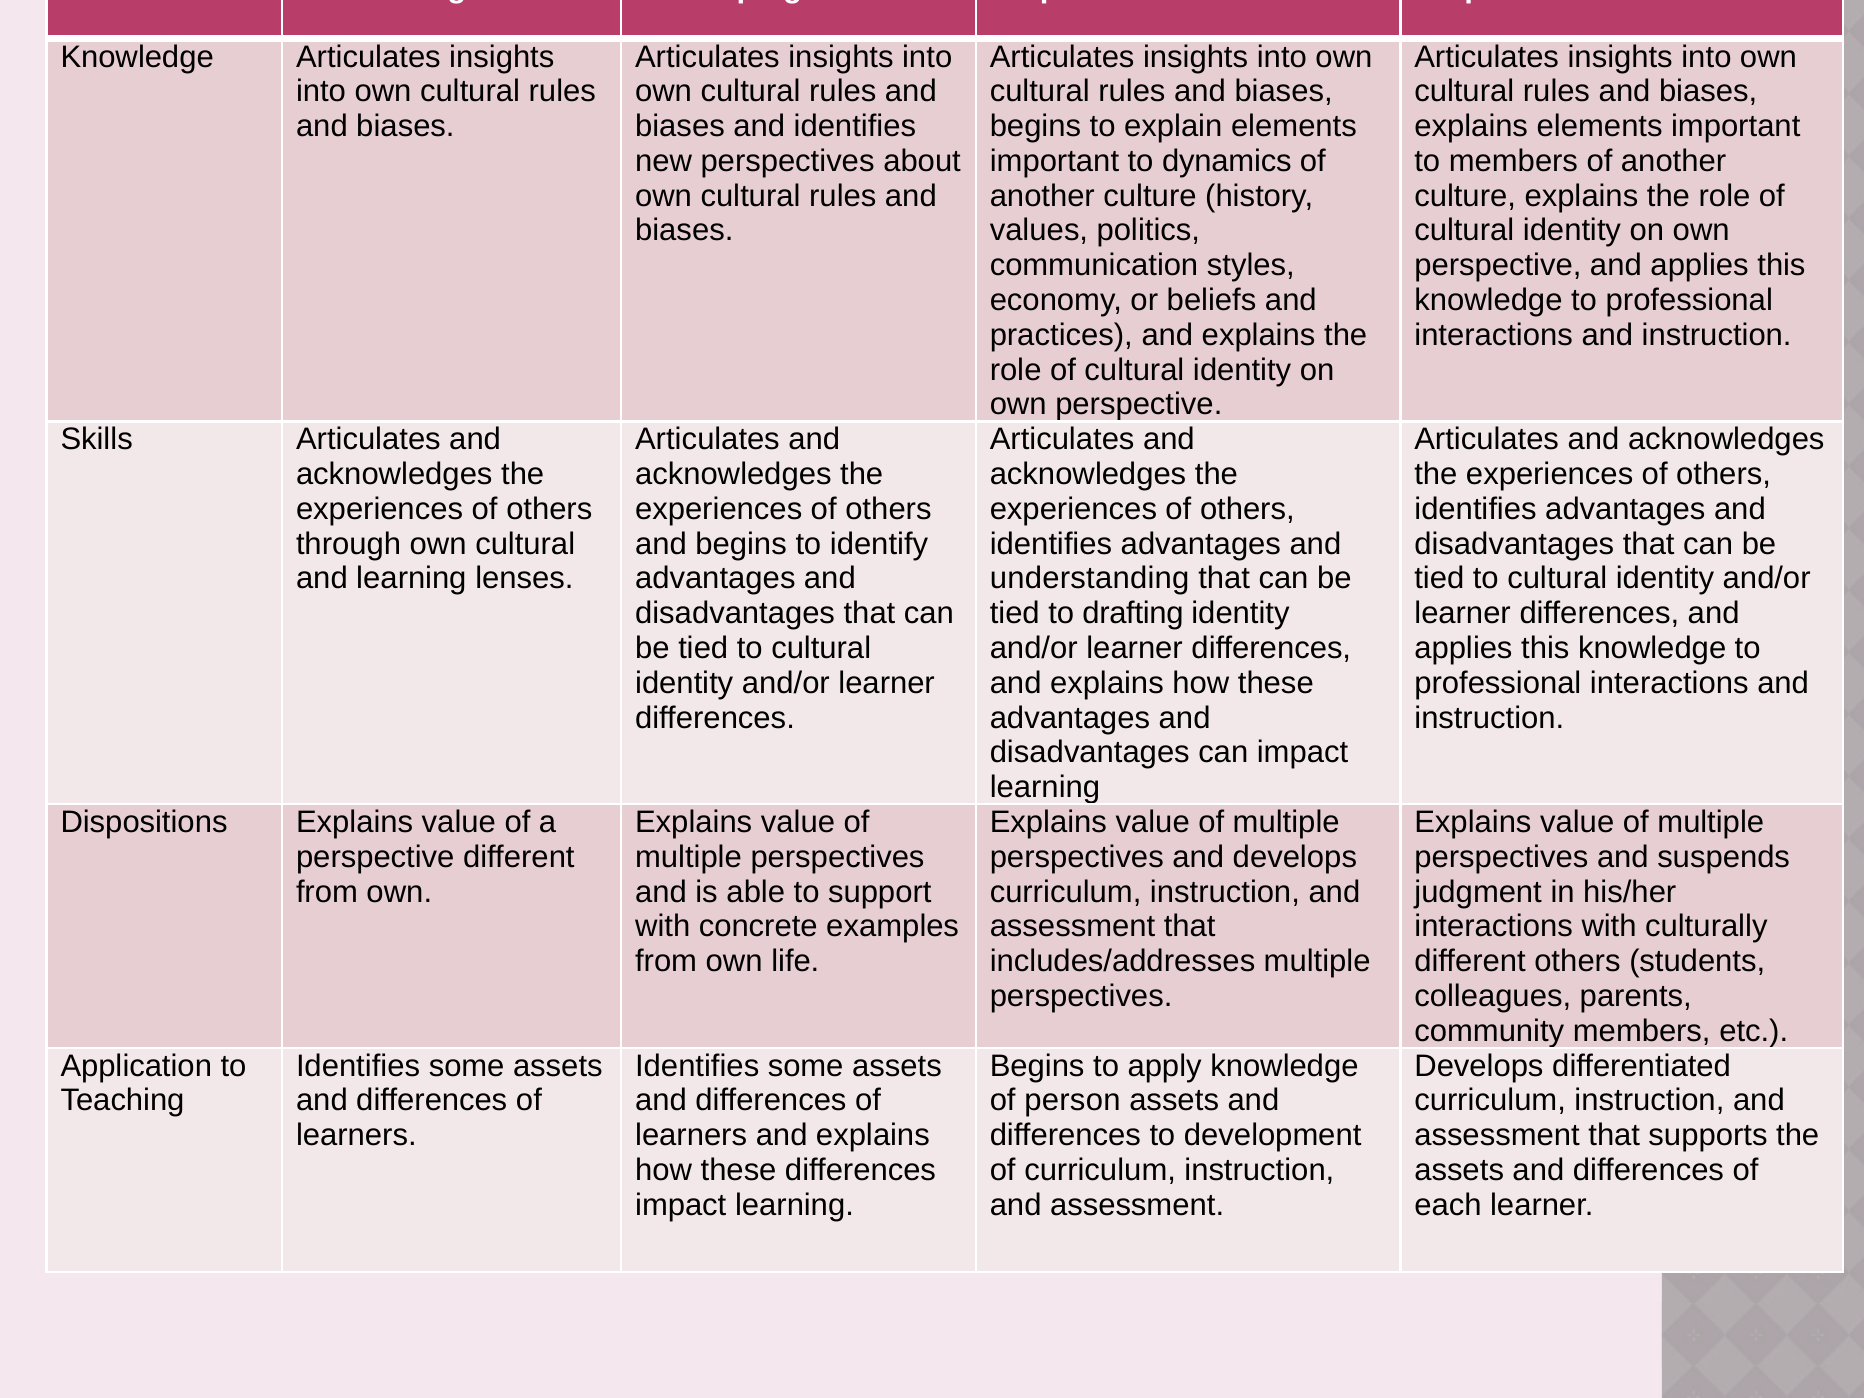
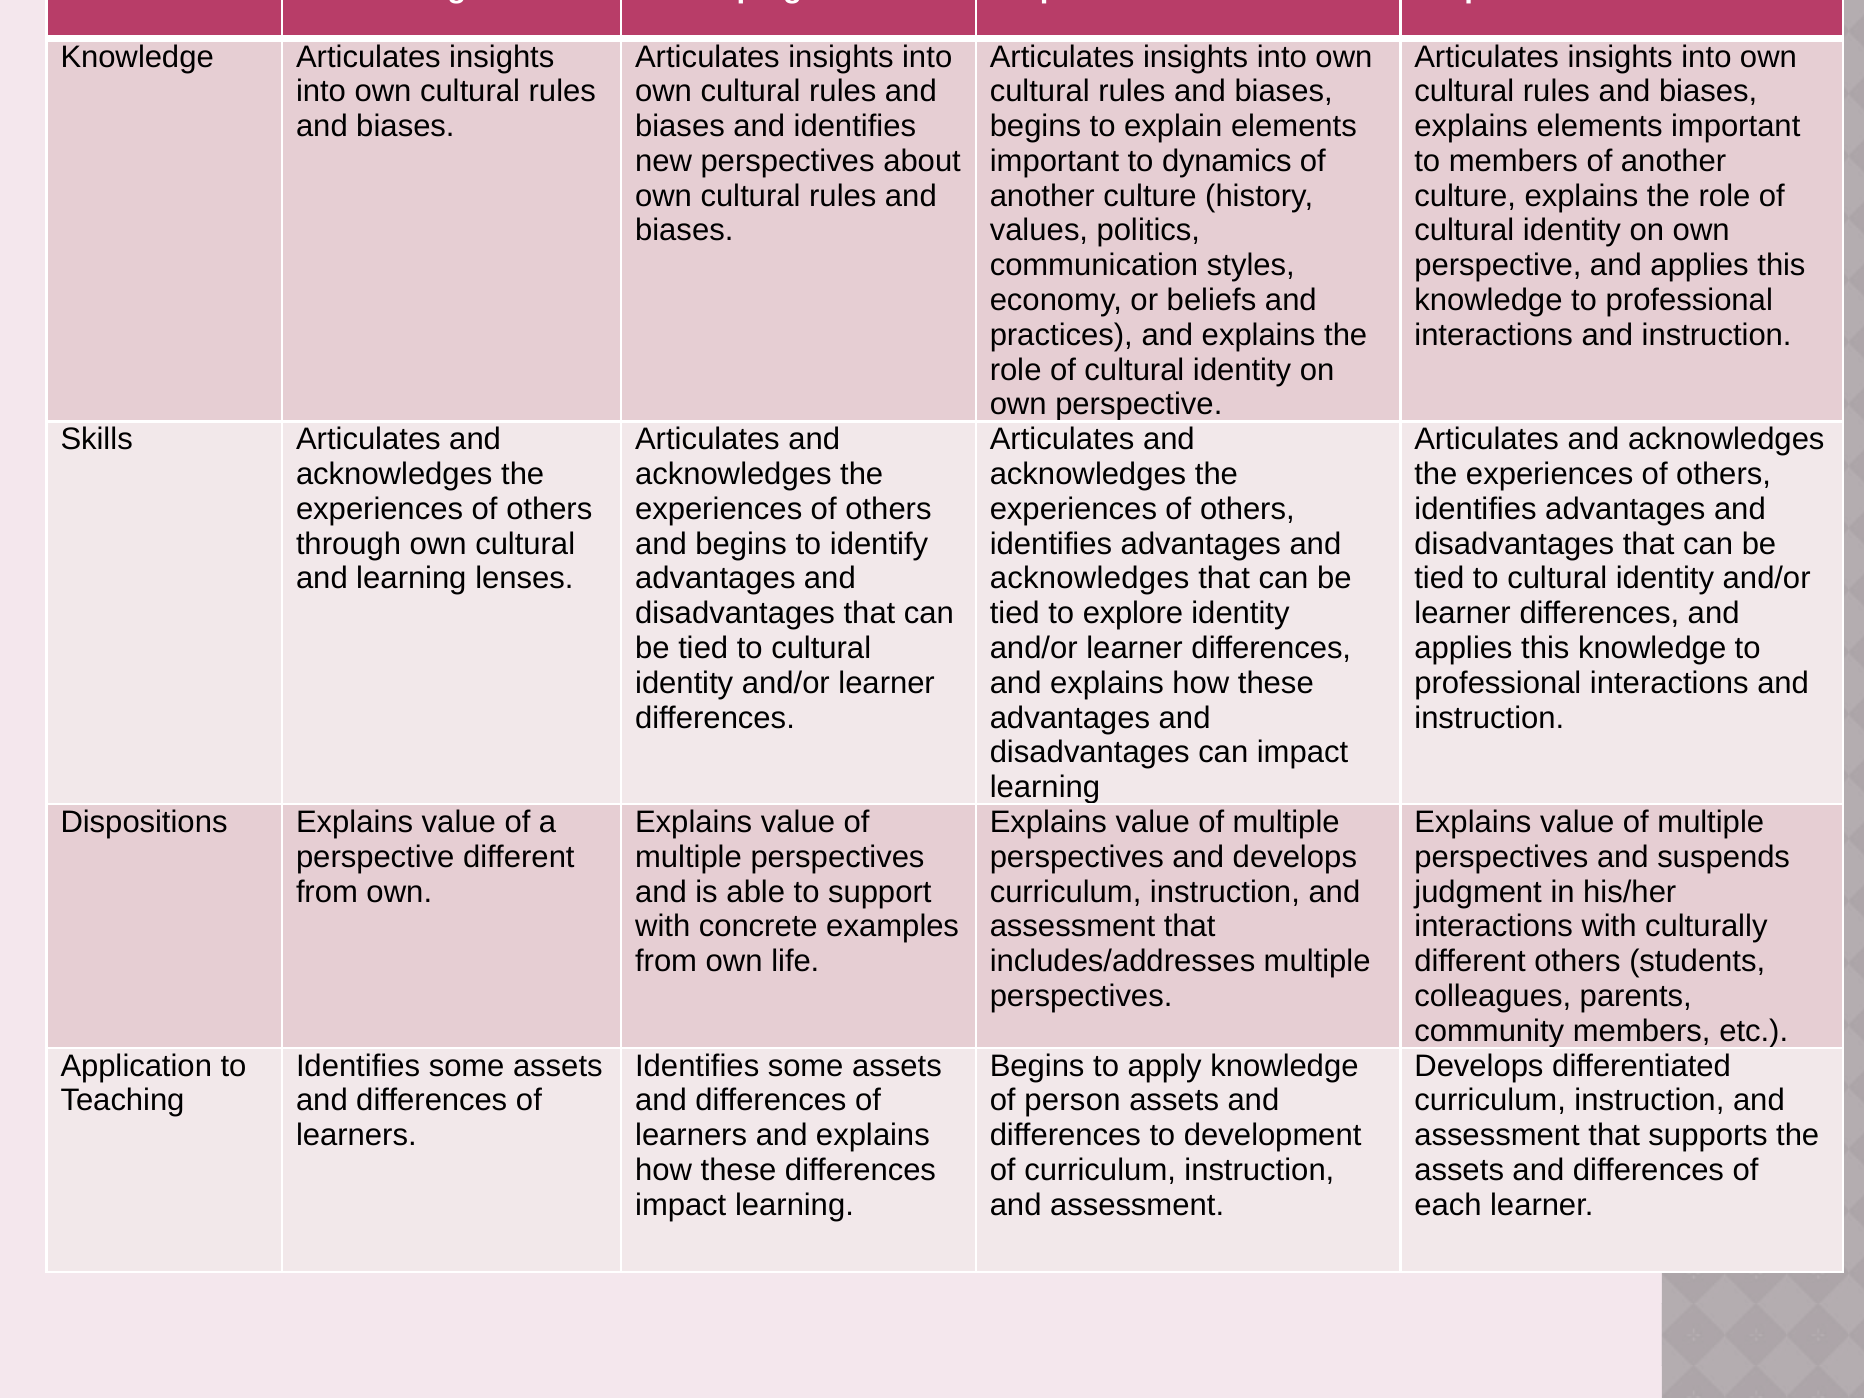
understanding at (1090, 579): understanding -> acknowledges
drafting: drafting -> explore
